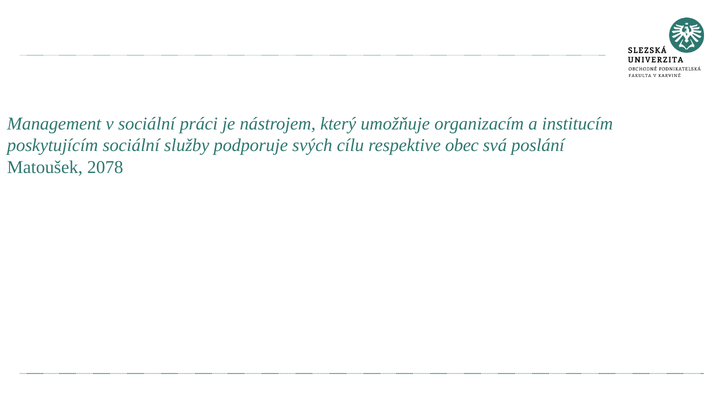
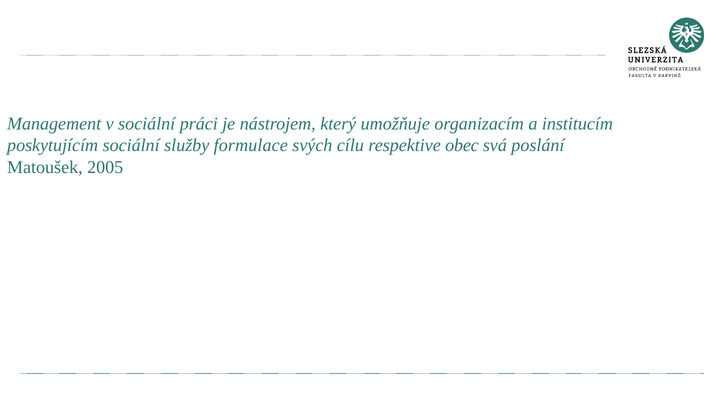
podporuje: podporuje -> formulace
2078: 2078 -> 2005
